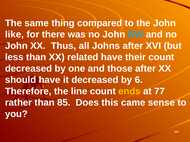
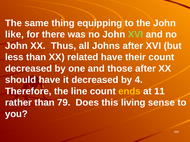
compared: compared -> equipping
XVI at (136, 35) colour: light blue -> light green
6: 6 -> 4
77: 77 -> 11
85: 85 -> 79
came: came -> living
